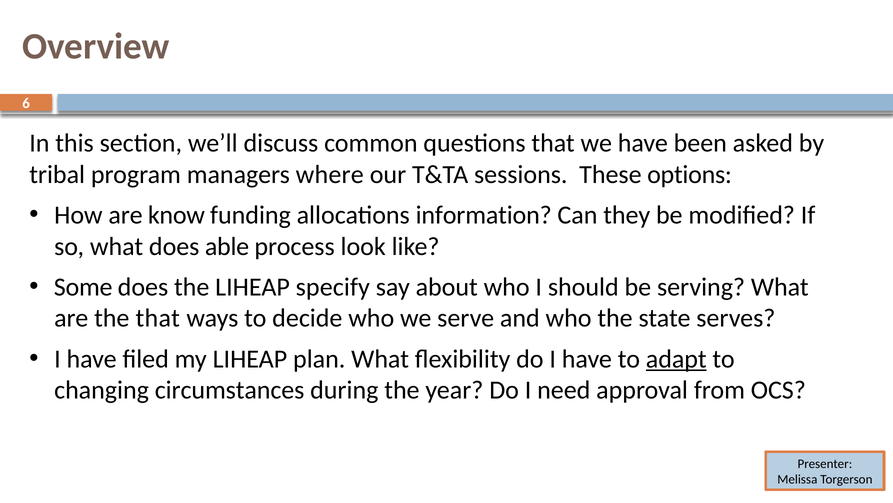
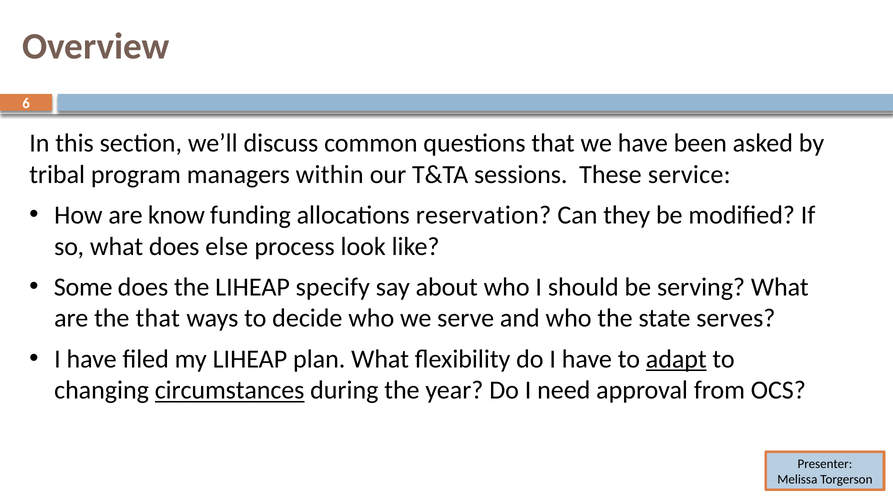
where: where -> within
options: options -> service
information: information -> reservation
able: able -> else
circumstances underline: none -> present
